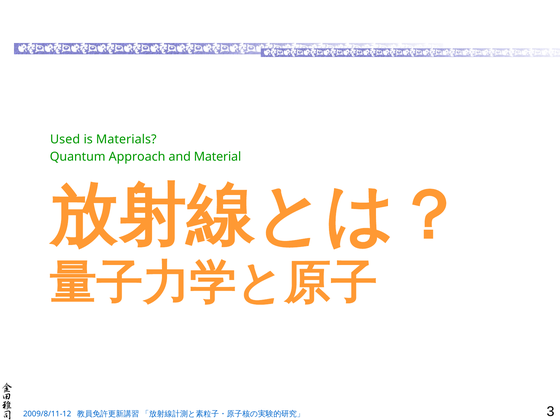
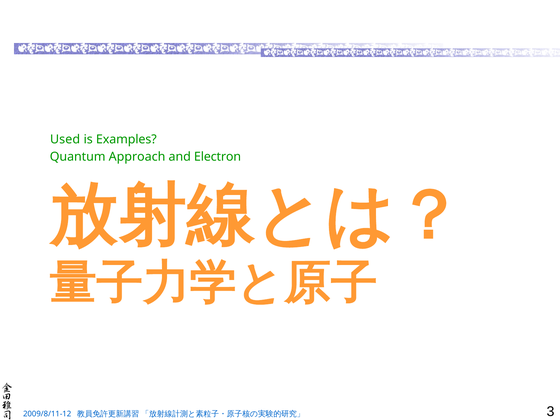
Materials: Materials -> Examples
Material: Material -> Electron
